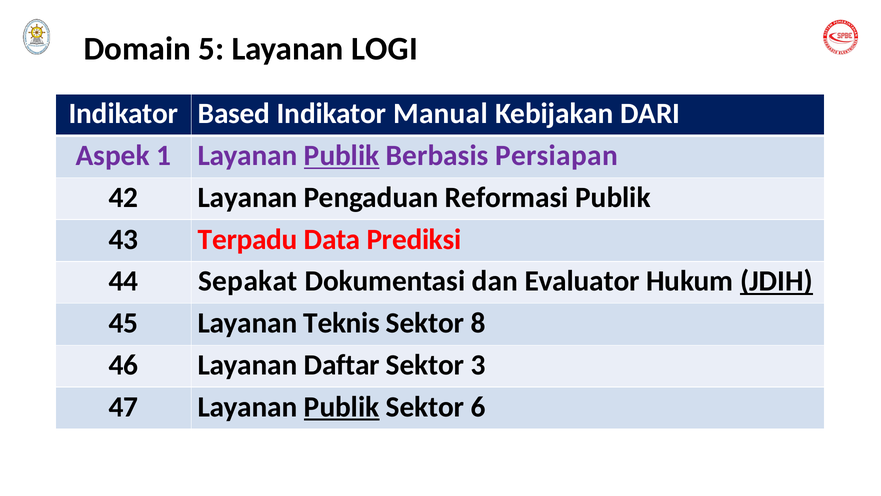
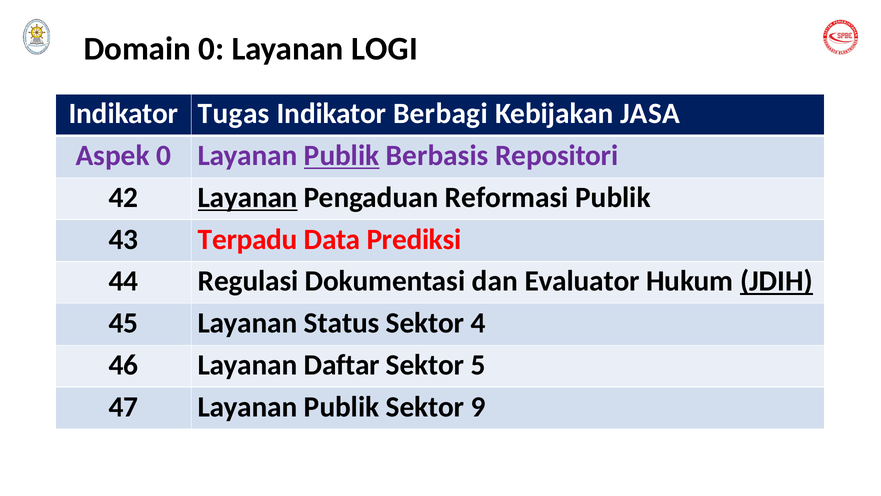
Domain 5: 5 -> 0
Based: Based -> Tugas
Manual: Manual -> Berbagi
DARI: DARI -> JASA
Aspek 1: 1 -> 0
Persiapan: Persiapan -> Repositori
Layanan at (248, 197) underline: none -> present
Sepakat: Sepakat -> Regulasi
Teknis: Teknis -> Status
8: 8 -> 4
3: 3 -> 5
Publik at (342, 407) underline: present -> none
6: 6 -> 9
